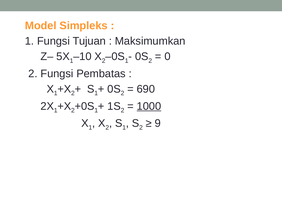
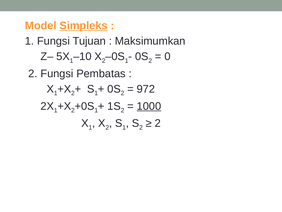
Simpleks underline: none -> present
690: 690 -> 972
9 at (158, 123): 9 -> 2
